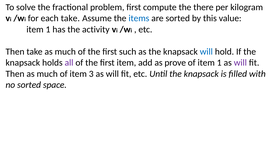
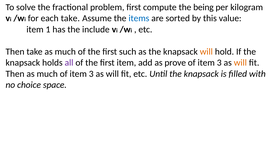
there: there -> being
activity: activity -> include
will at (206, 52) colour: blue -> orange
1 at (219, 63): 1 -> 3
will at (240, 63) colour: purple -> orange
no sorted: sorted -> choice
